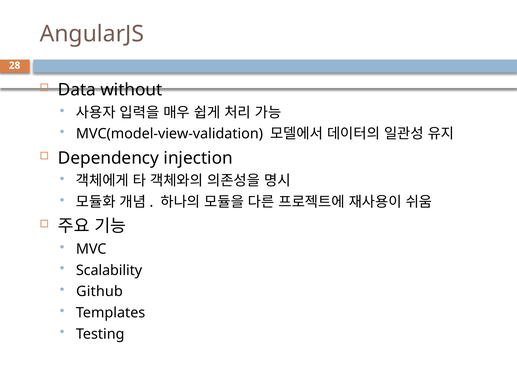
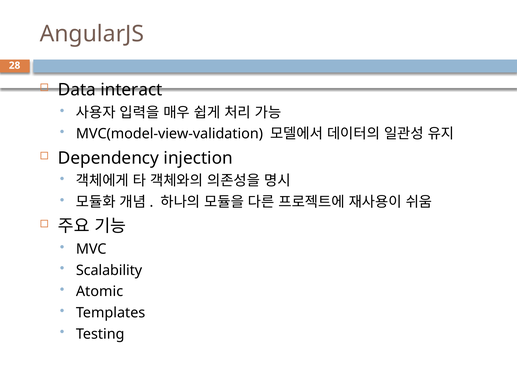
without: without -> interact
Github: Github -> Atomic
